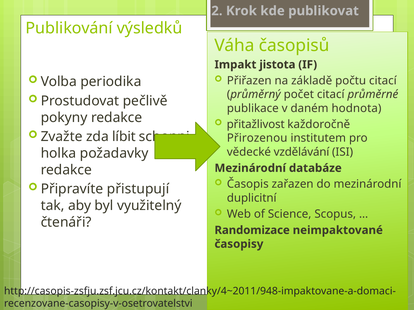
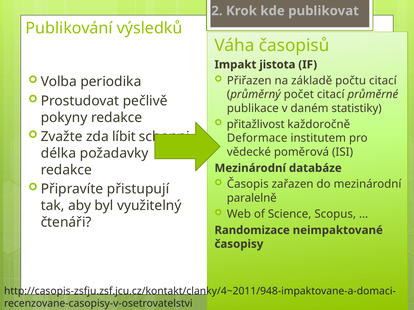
hodnota: hodnota -> statistiky
Přirozenou: Přirozenou -> Deformace
vzdělávání: vzdělávání -> poměrová
holka: holka -> délka
duplicitní: duplicitní -> paralelně
